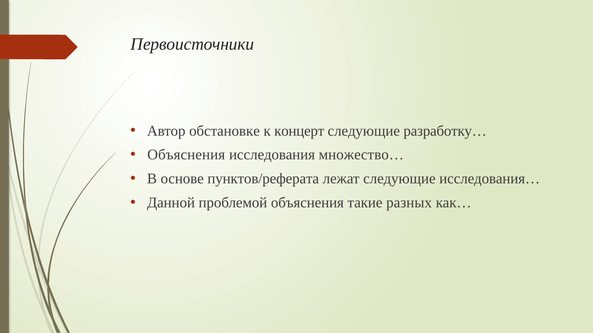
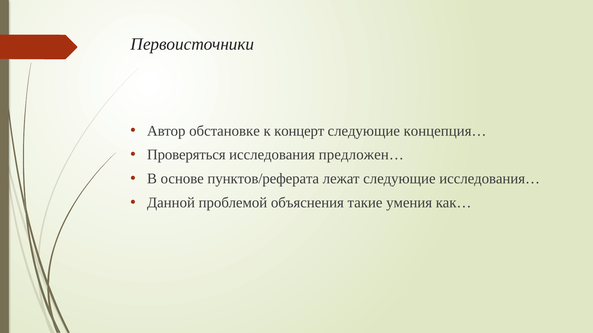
разработку…: разработку… -> концепция…
Объяснения at (186, 155): Объяснения -> Проверяться
множество…: множество… -> предложен…
разных: разных -> умения
